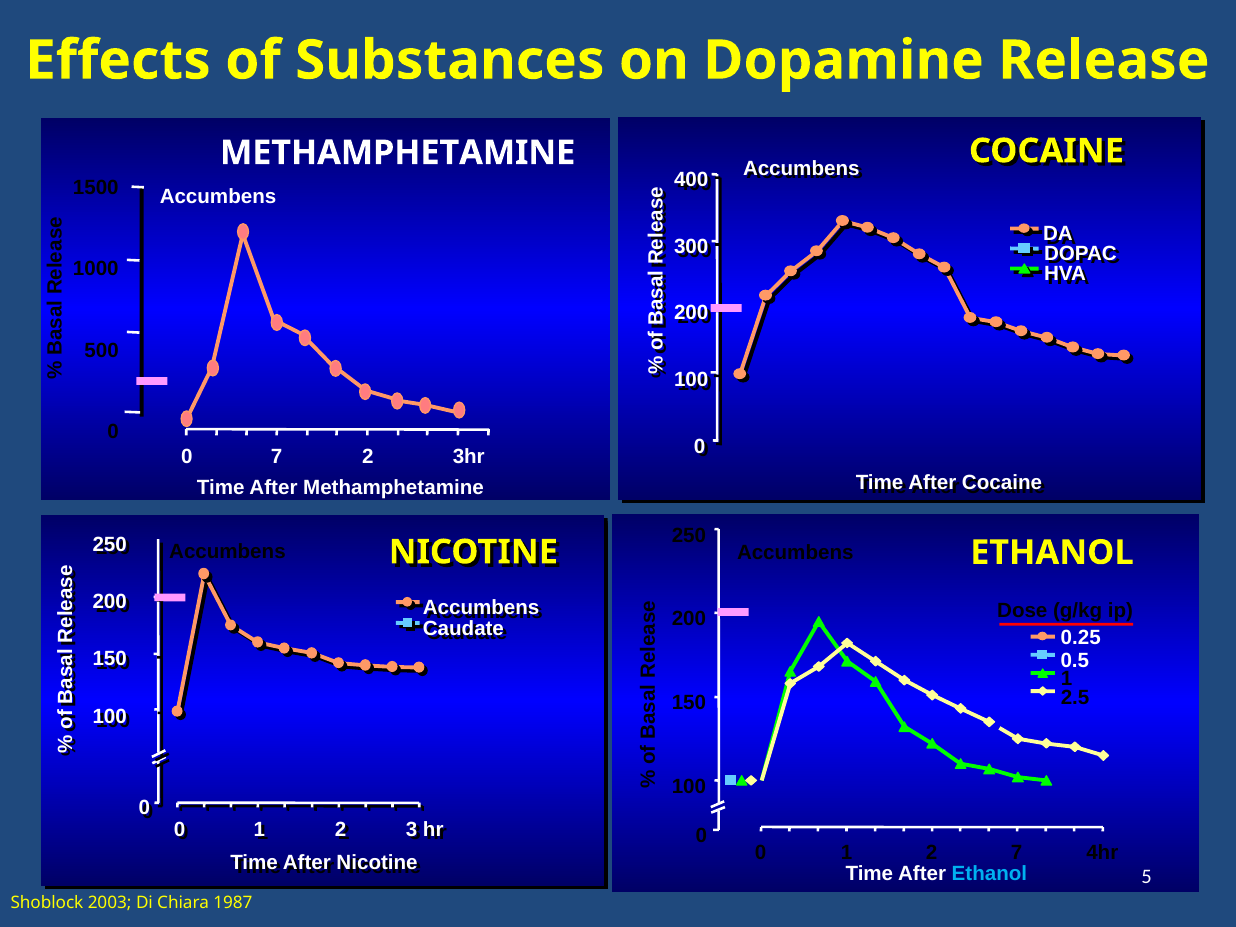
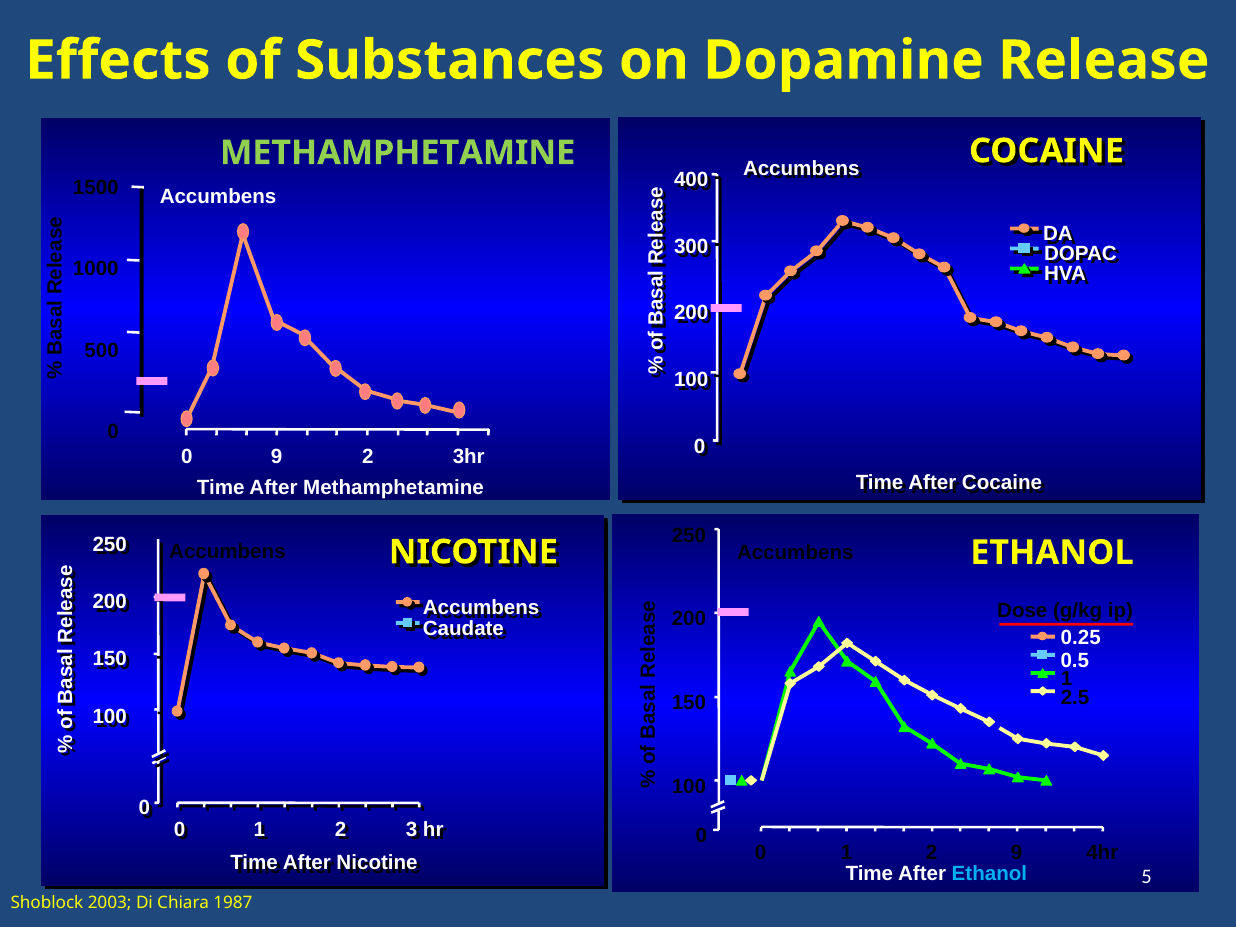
METHAMPHETAMINE at (398, 153) colour: white -> light green
0 7: 7 -> 9
2 7: 7 -> 9
